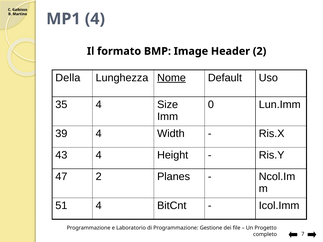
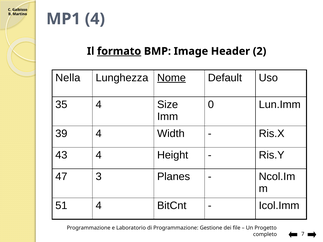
formato underline: none -> present
Della: Della -> Nella
47 2: 2 -> 3
